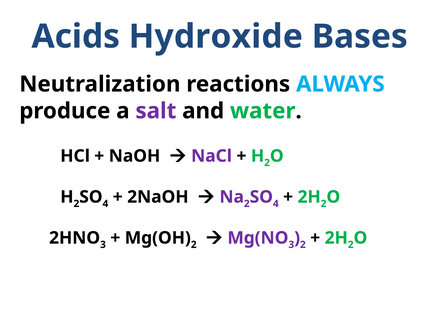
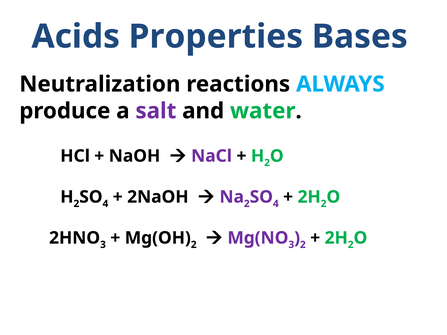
Hydroxide: Hydroxide -> Properties
